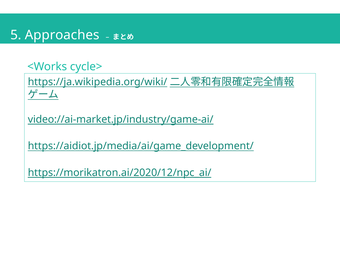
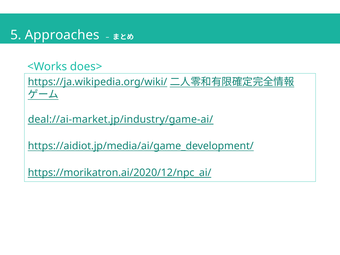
cycle>: cycle> -> does>
video://ai-market.jp/industry/game-ai/: video://ai-market.jp/industry/game-ai/ -> deal://ai-market.jp/industry/game-ai/
